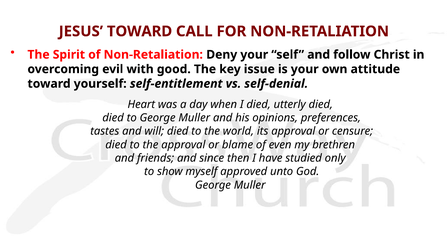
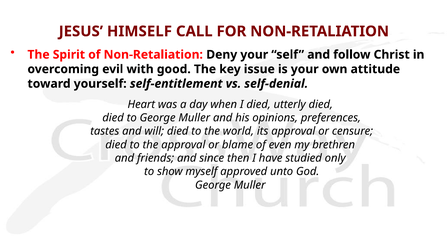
JESUS TOWARD: TOWARD -> HIMSELF
